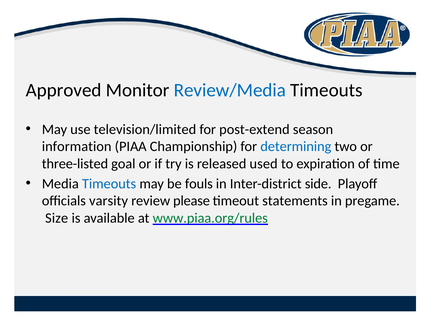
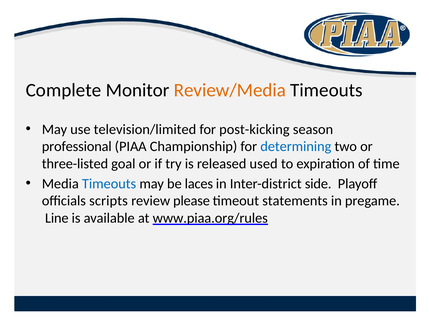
Approved: Approved -> Complete
Review/Media colour: blue -> orange
post-extend: post-extend -> post-kicking
information: information -> professional
fouls: fouls -> laces
varsity: varsity -> scripts
Size: Size -> Line
www.piaa.org/rules colour: green -> black
